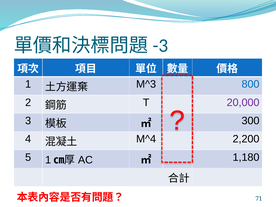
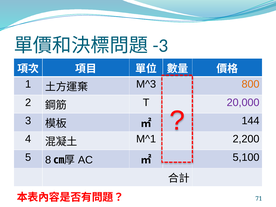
800 colour: blue -> orange
300: 300 -> 144
M^4: M^4 -> M^1
5 1: 1 -> 8
1,180: 1,180 -> 5,100
